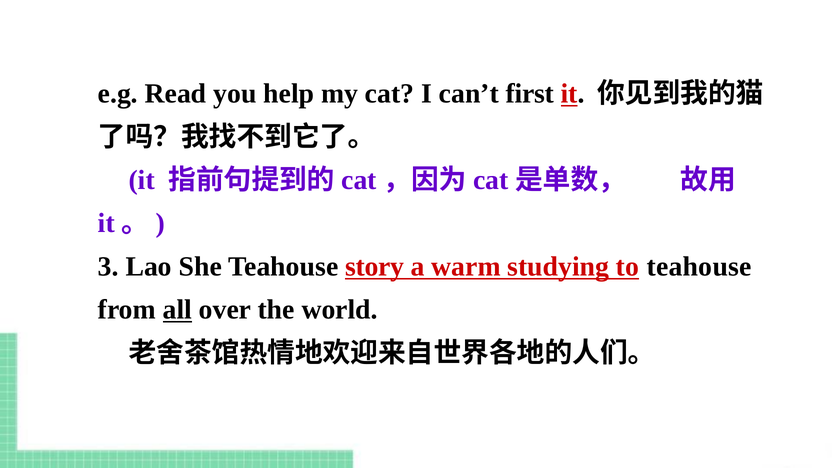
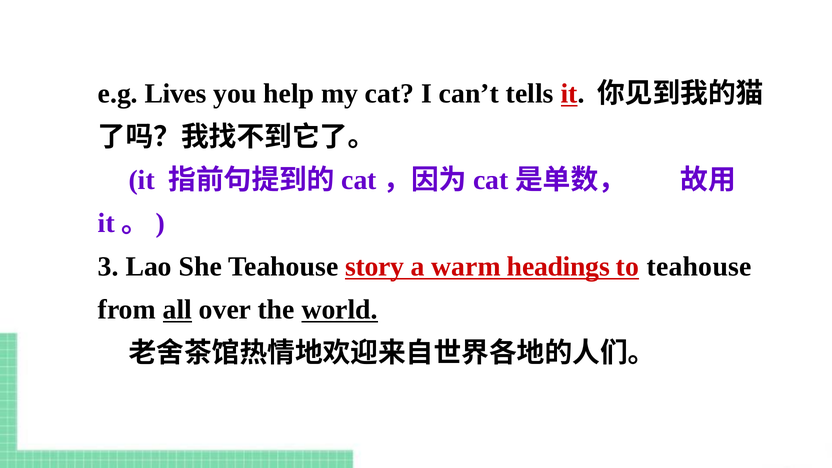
Read: Read -> Lives
first: first -> tells
studying: studying -> headings
world underline: none -> present
